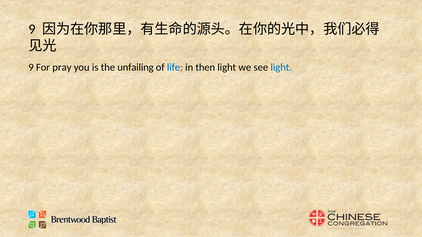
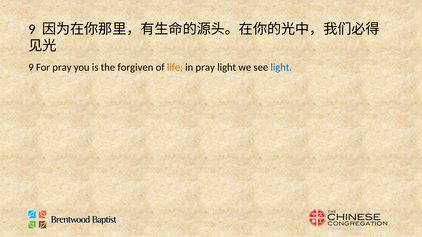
unfailing: unfailing -> forgiven
life colour: blue -> orange
in then: then -> pray
